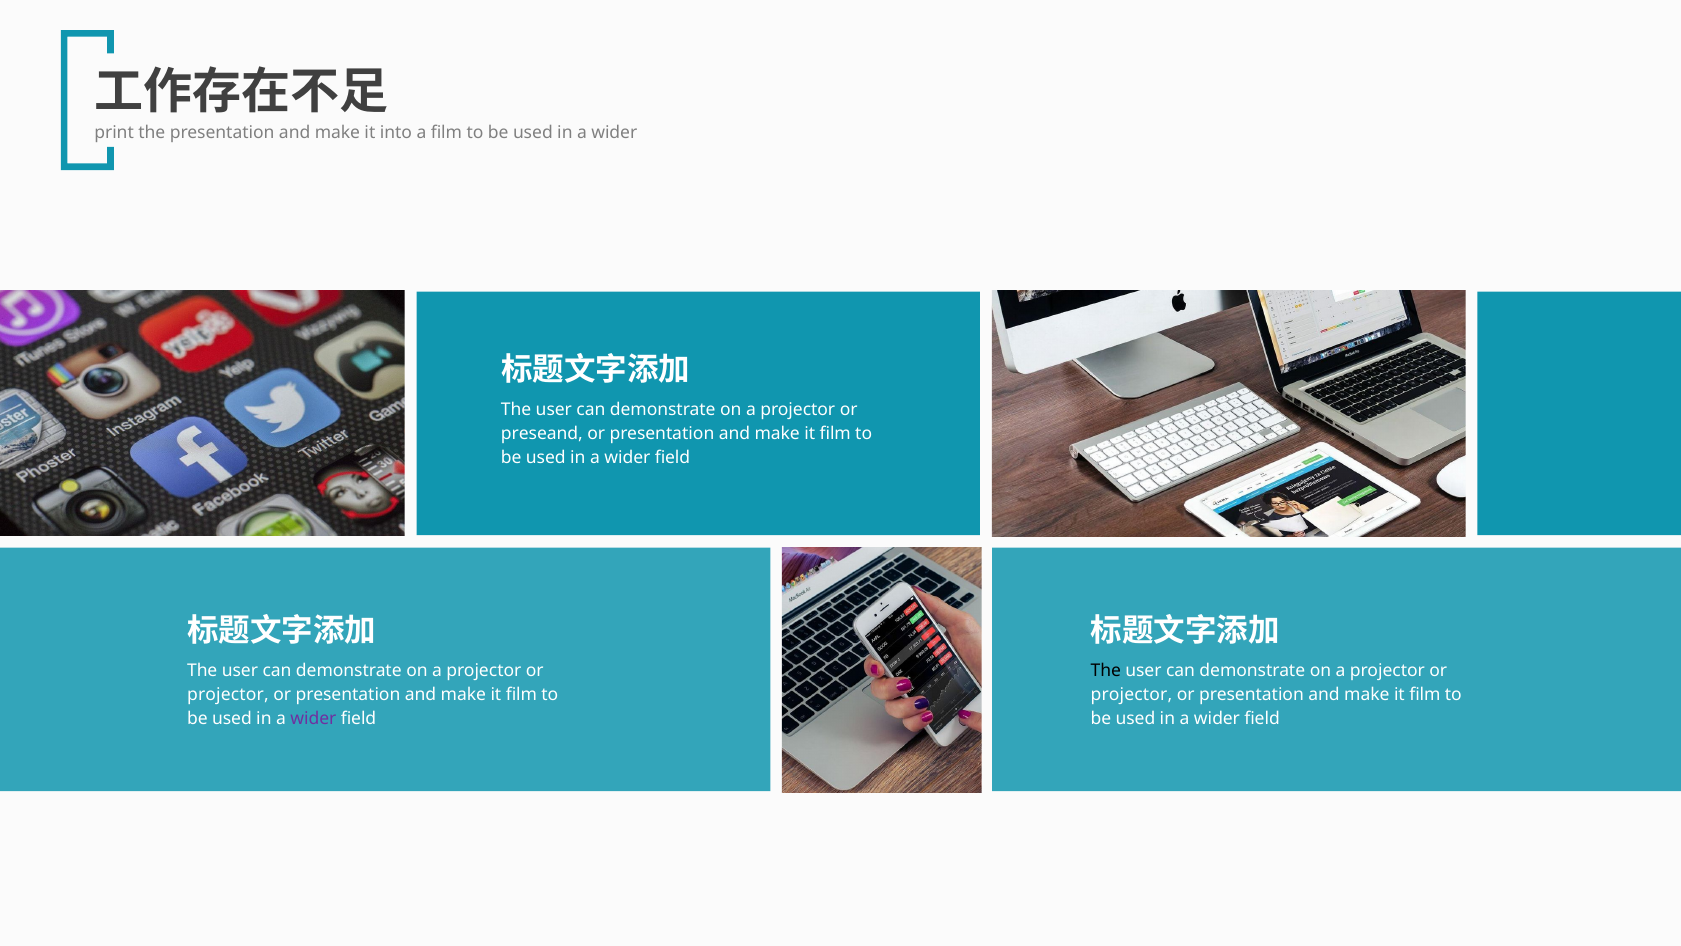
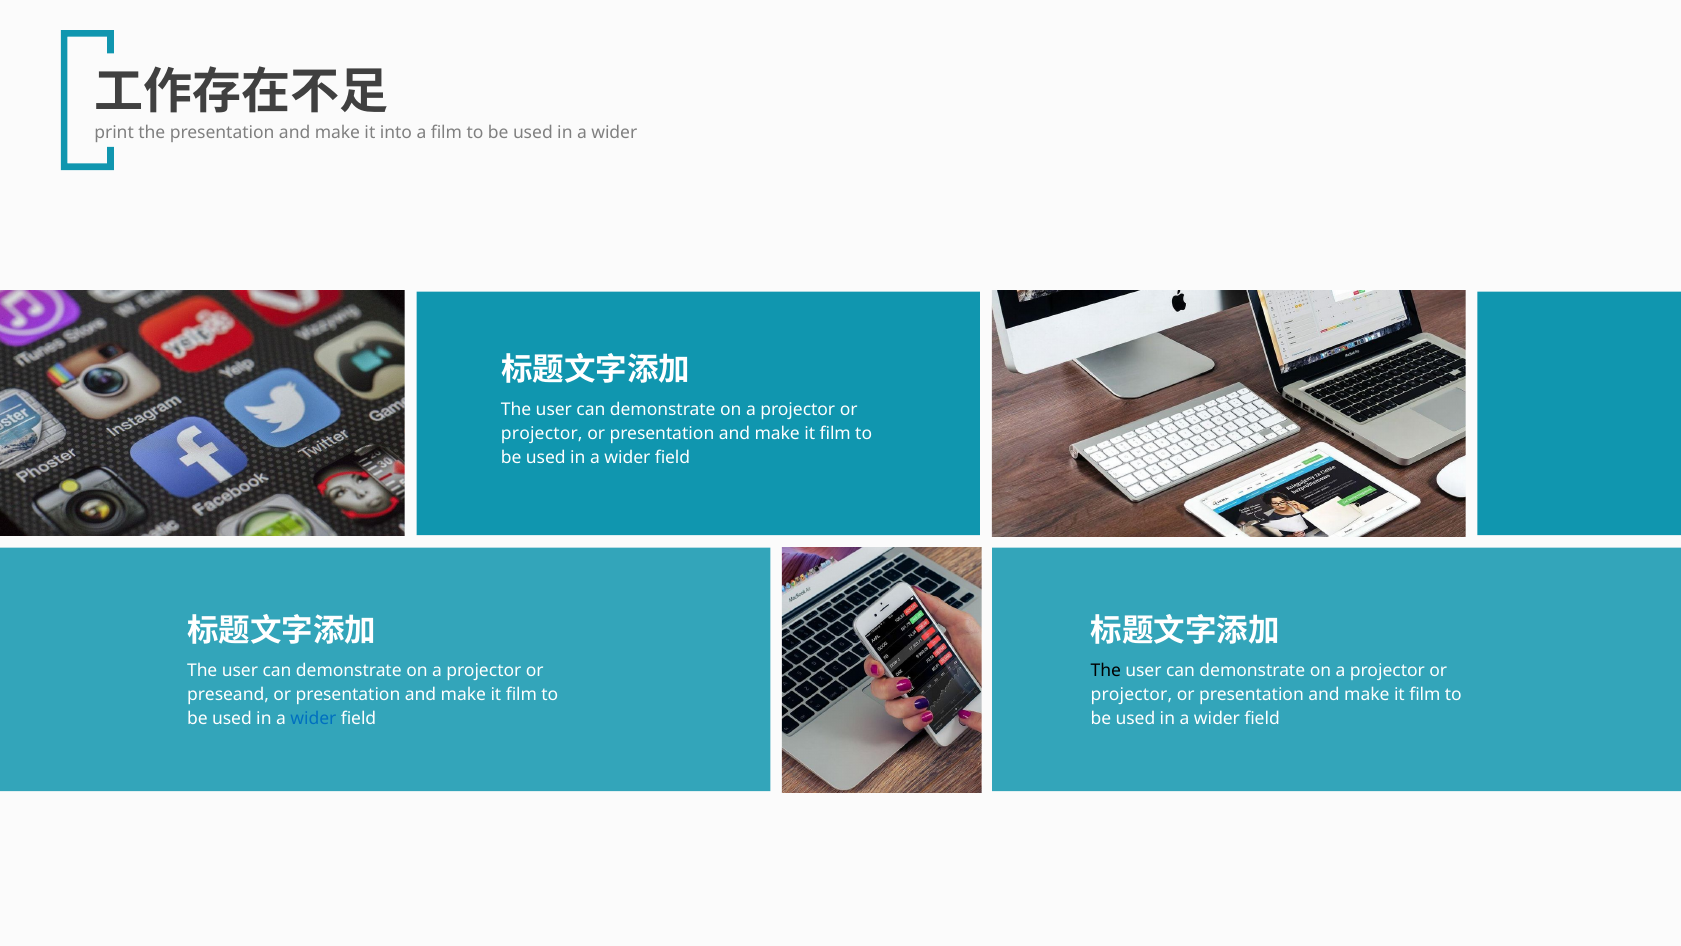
preseand at (542, 434): preseand -> projector
projector at (228, 695): projector -> preseand
wider at (313, 719) colour: purple -> blue
